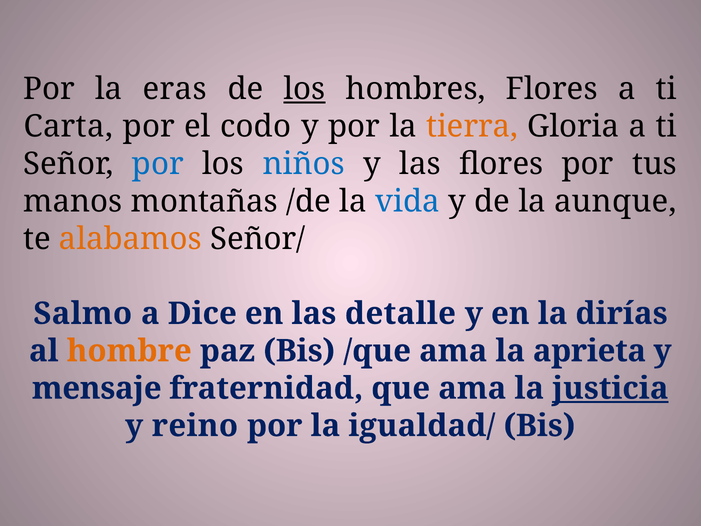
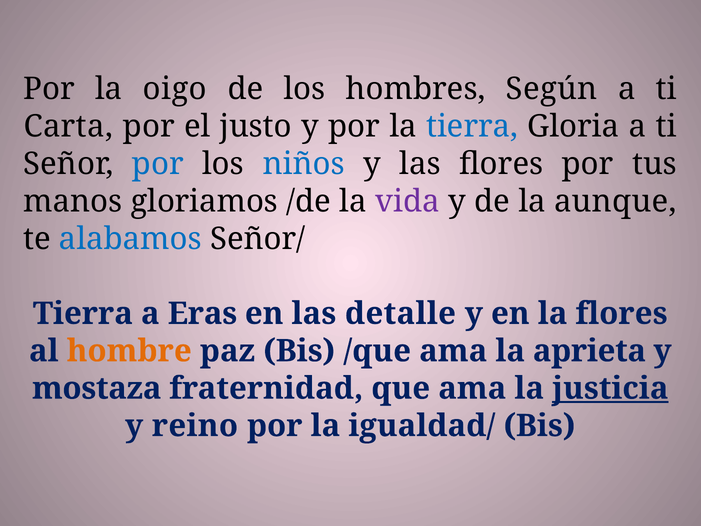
eras: eras -> oigo
los at (305, 89) underline: present -> none
hombres Flores: Flores -> Según
codo: codo -> justo
tierra at (472, 126) colour: orange -> blue
montañas: montañas -> gloriamos
vida colour: blue -> purple
alabamos colour: orange -> blue
Salmo at (83, 313): Salmo -> Tierra
Dice: Dice -> Eras
la dirías: dirías -> flores
mensaje: mensaje -> mostaza
